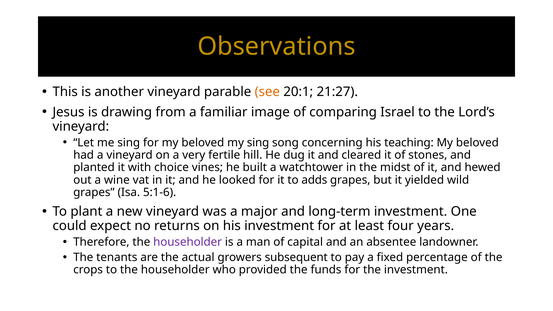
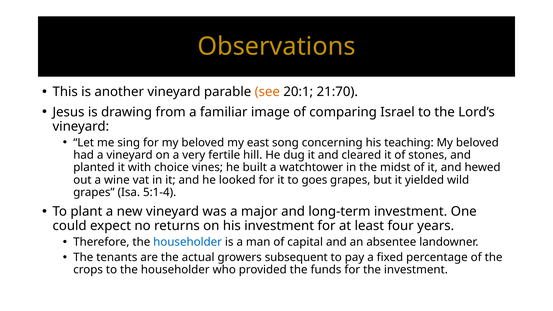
21:27: 21:27 -> 21:70
my sing: sing -> east
adds: adds -> goes
5:1-6: 5:1-6 -> 5:1-4
householder at (188, 242) colour: purple -> blue
